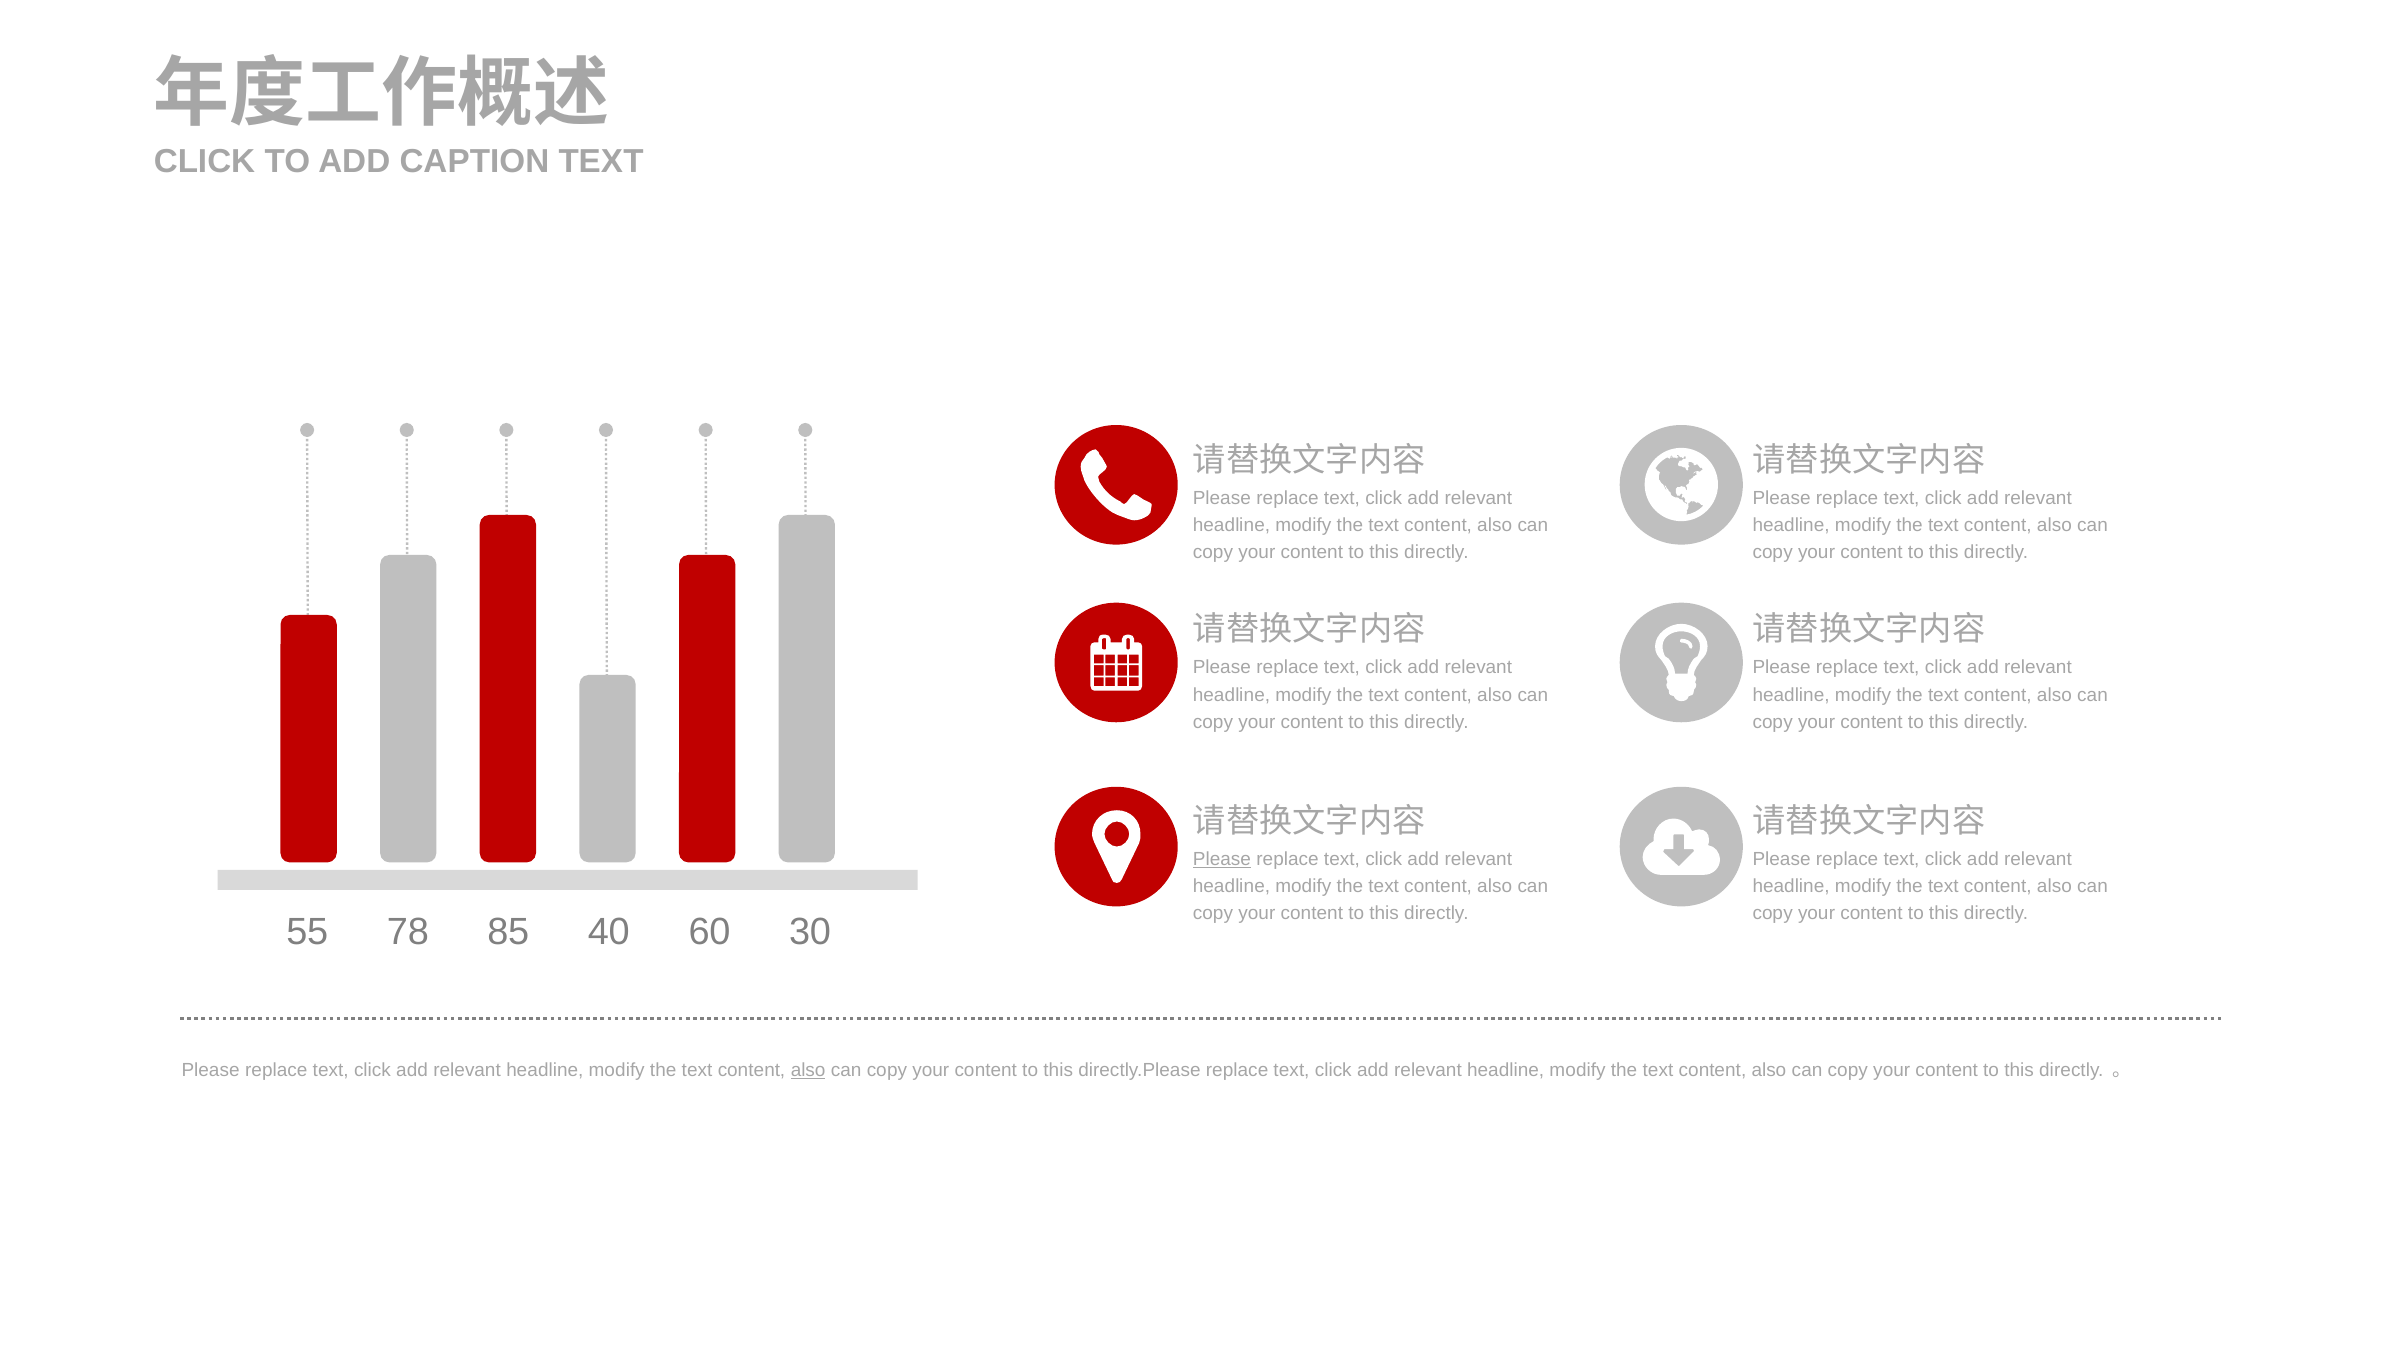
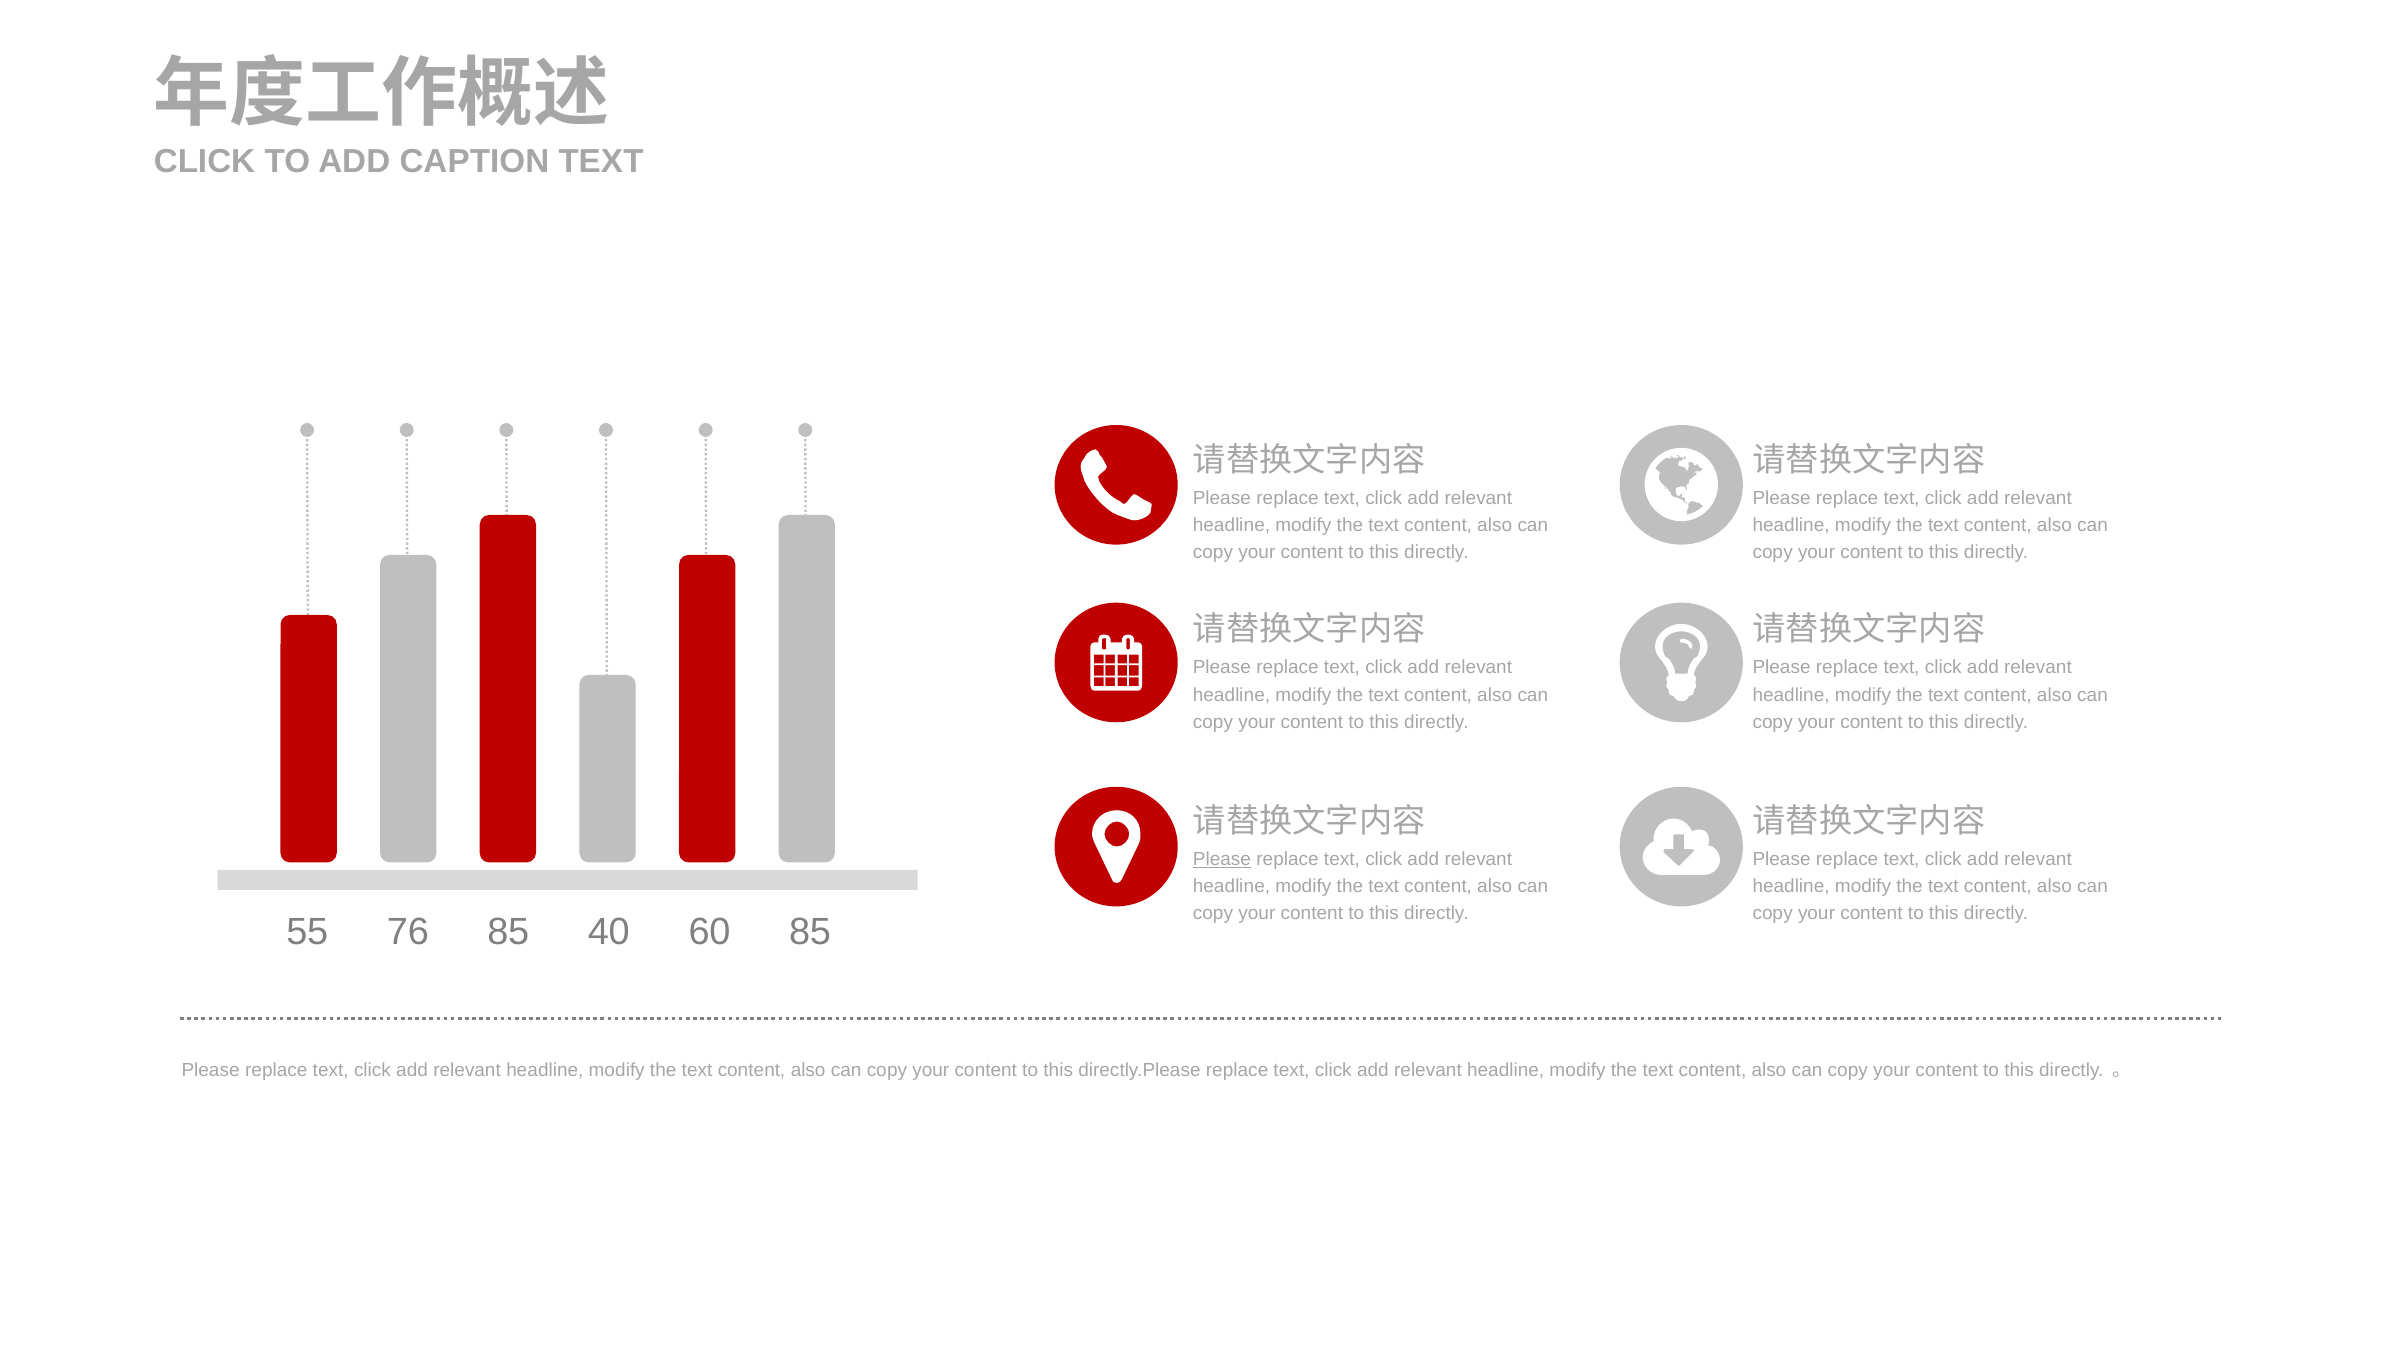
78: 78 -> 76
60 30: 30 -> 85
also at (808, 1071) underline: present -> none
